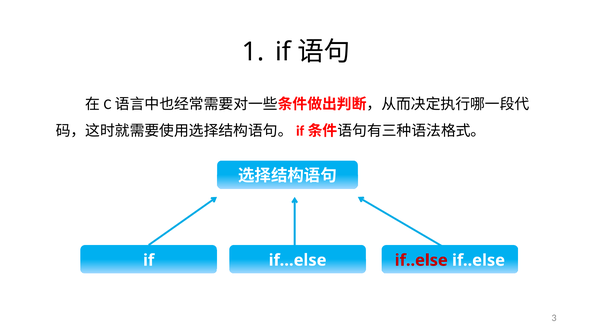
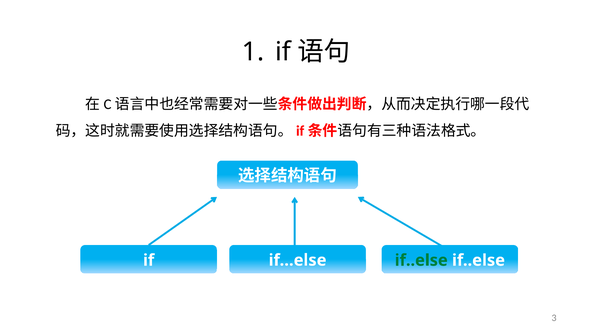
if..else at (421, 260) colour: red -> green
